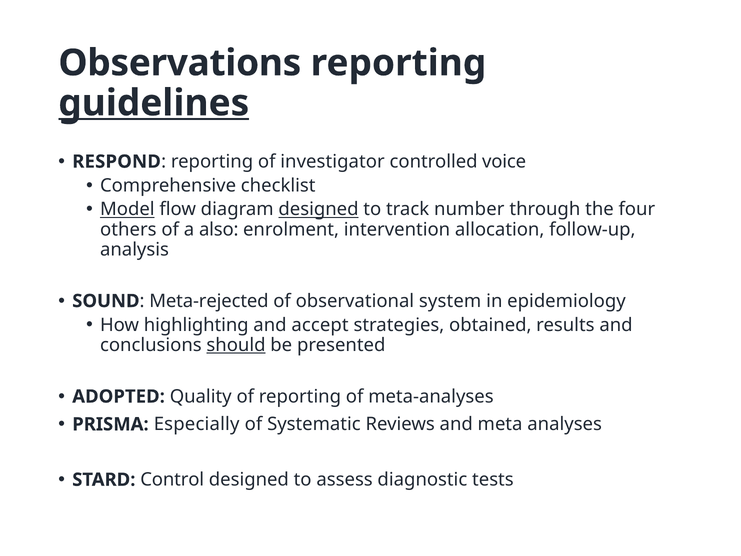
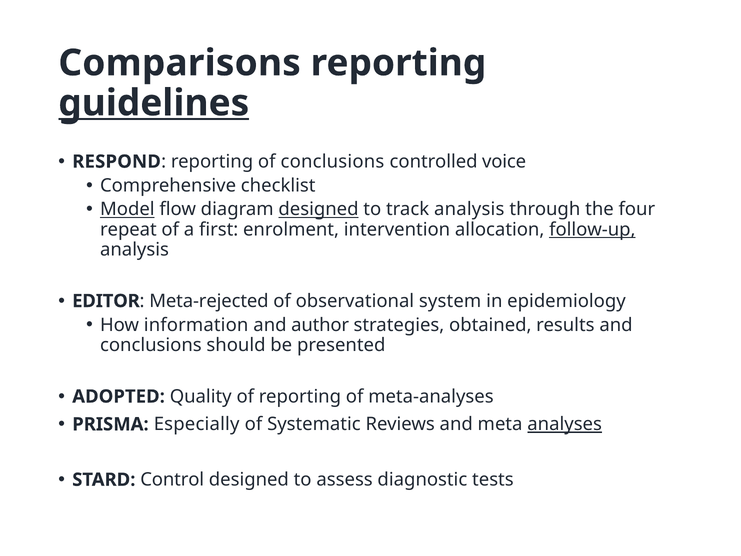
Observations: Observations -> Comparisons
of investigator: investigator -> conclusions
track number: number -> analysis
others: others -> repeat
also: also -> first
follow-up underline: none -> present
SOUND: SOUND -> EDITOR
highlighting: highlighting -> information
accept: accept -> author
should underline: present -> none
analyses underline: none -> present
